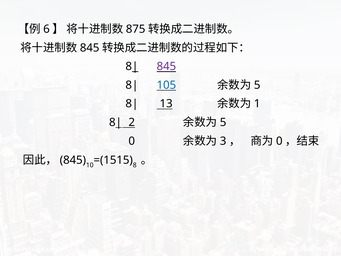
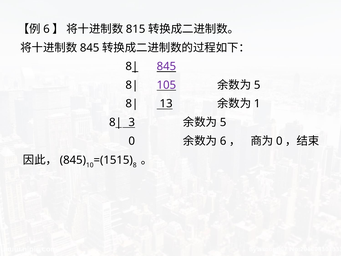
875: 875 -> 815
105 colour: blue -> purple
2: 2 -> 3
3 at (223, 141): 3 -> 6
